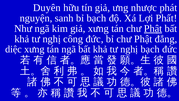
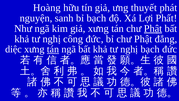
Duyên: Duyên -> Hoàng
nhược: nhược -> thuyết
tán at (53, 49) underline: none -> present
